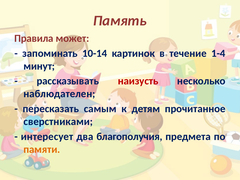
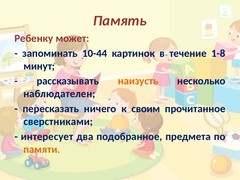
Правила: Правила -> Ребенку
10-14: 10-14 -> 10-44
1-4: 1-4 -> 1-8
наизусть colour: red -> orange
самым: самым -> ничего
детям: детям -> своим
благополучия: благополучия -> подобранное
